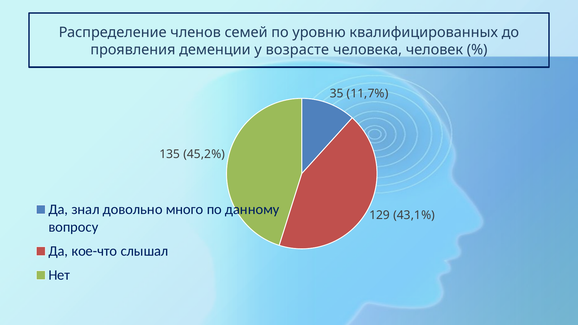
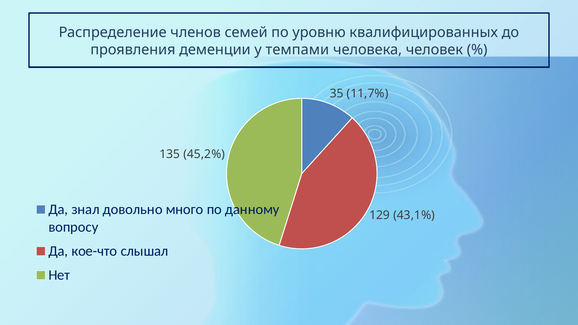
возрасте: возрасте -> темпами
